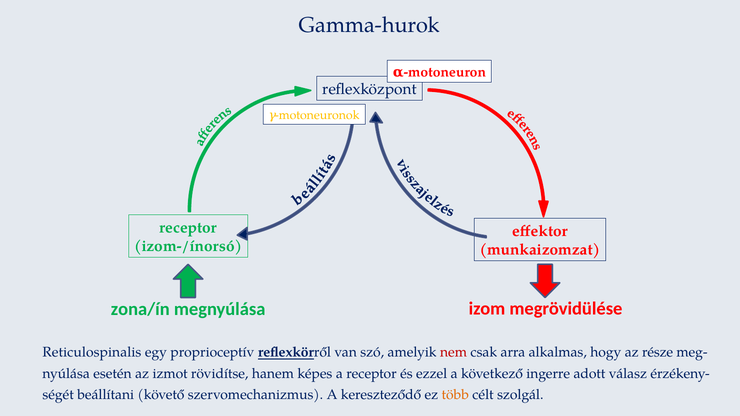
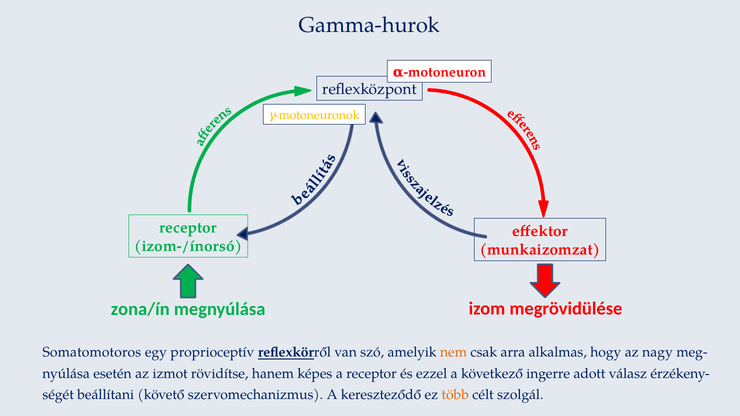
Reticulospinalis: Reticulospinalis -> Somatomotoros
nem colour: red -> orange
része: része -> nagy
